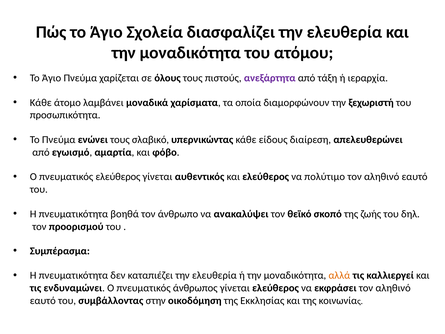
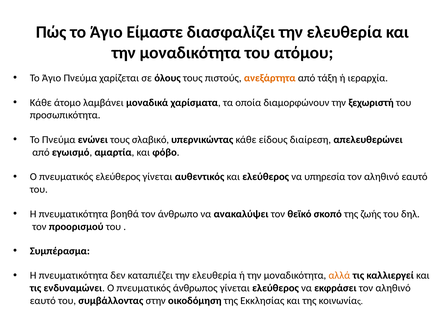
Σχολεία: Σχολεία -> Είμαστε
ανεξάρτητα colour: purple -> orange
πολύτιμο: πολύτιμο -> υπηρεσία
